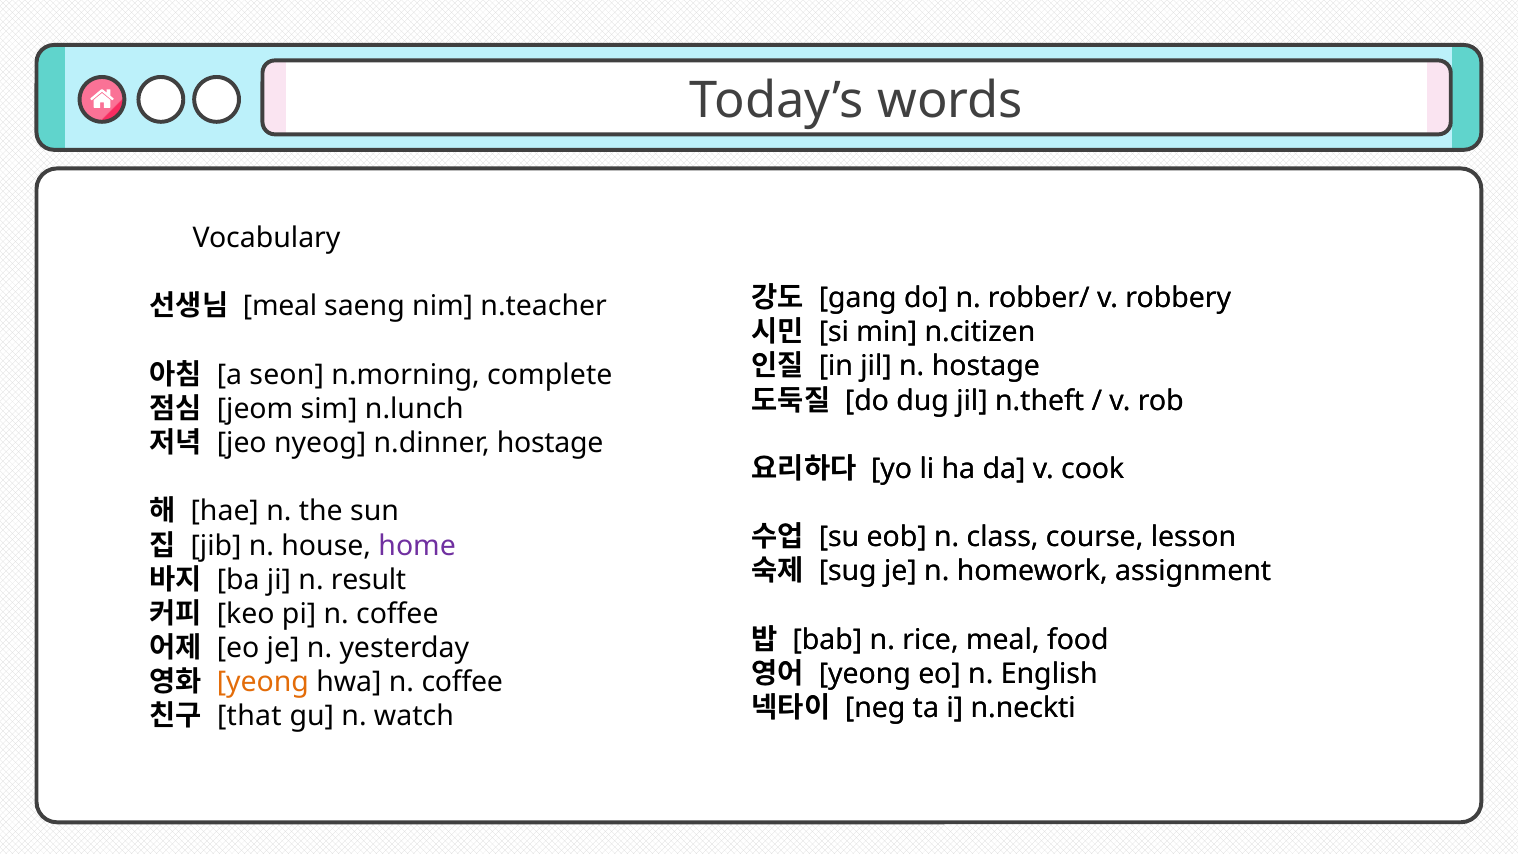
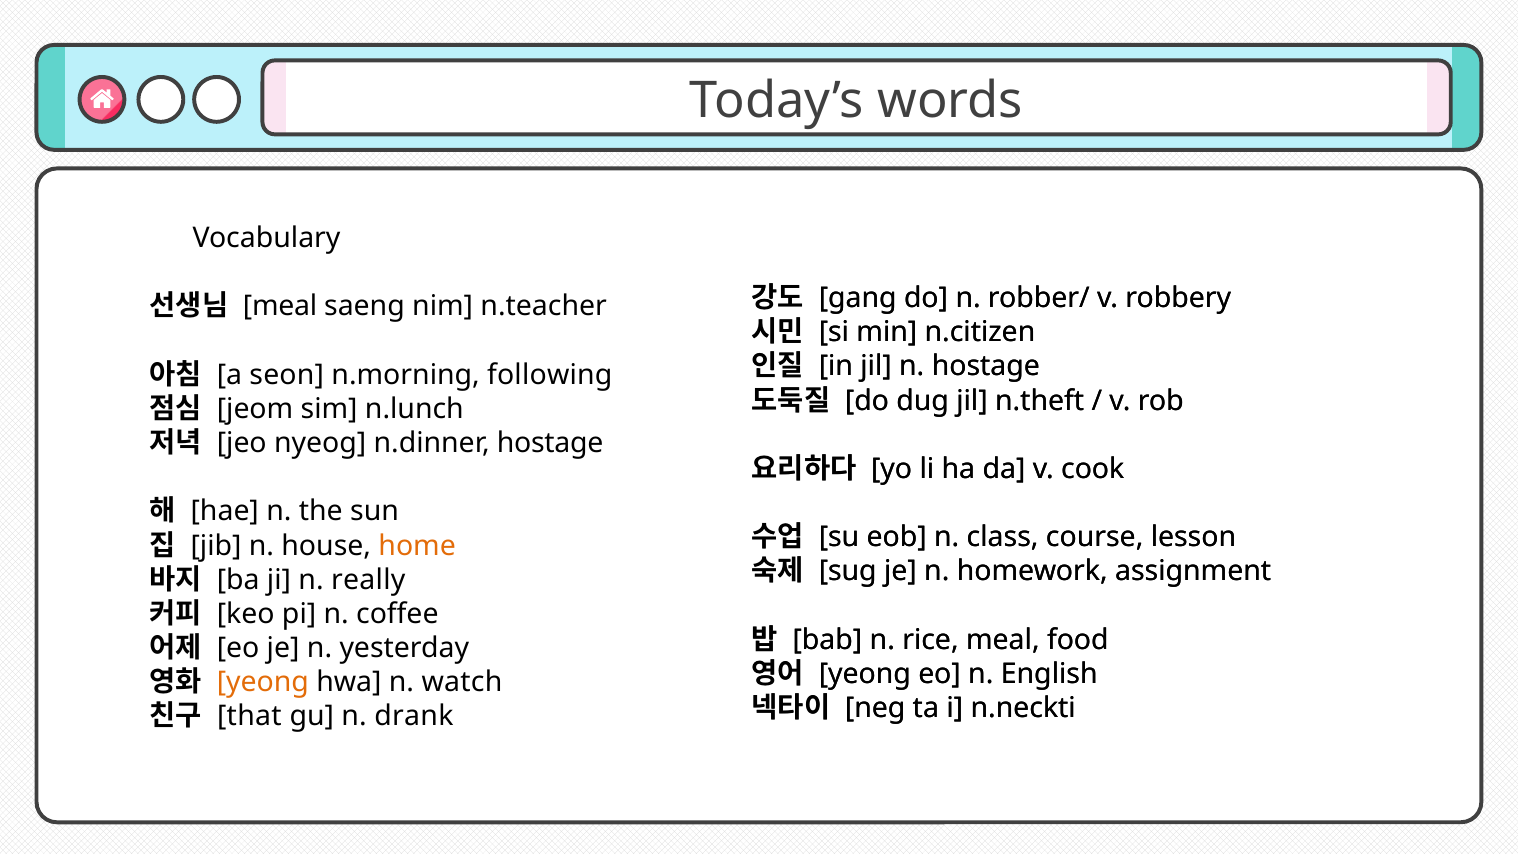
complete: complete -> following
home colour: purple -> orange
result: result -> really
hwa n coffee: coffee -> watch
watch: watch -> drank
